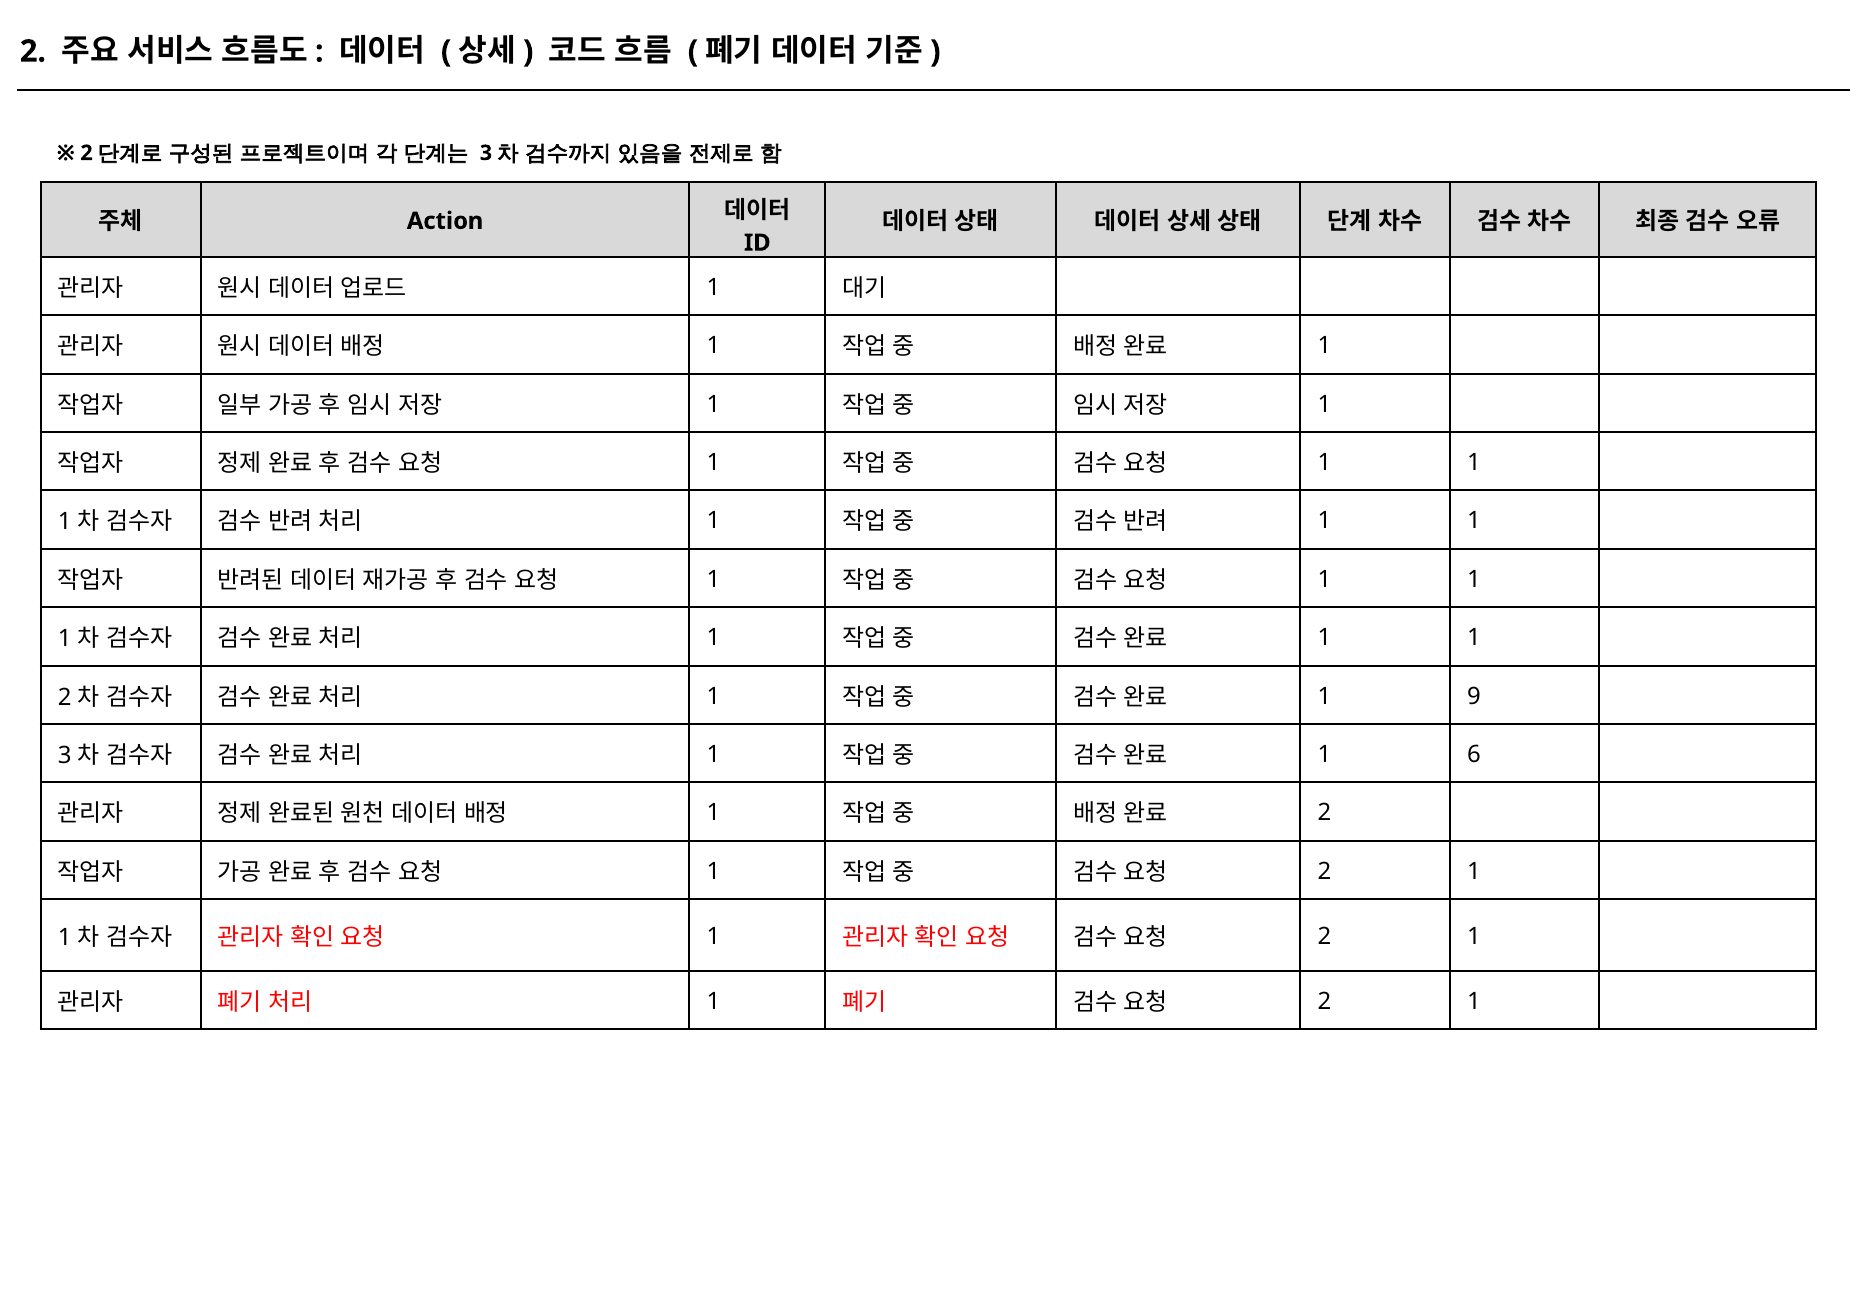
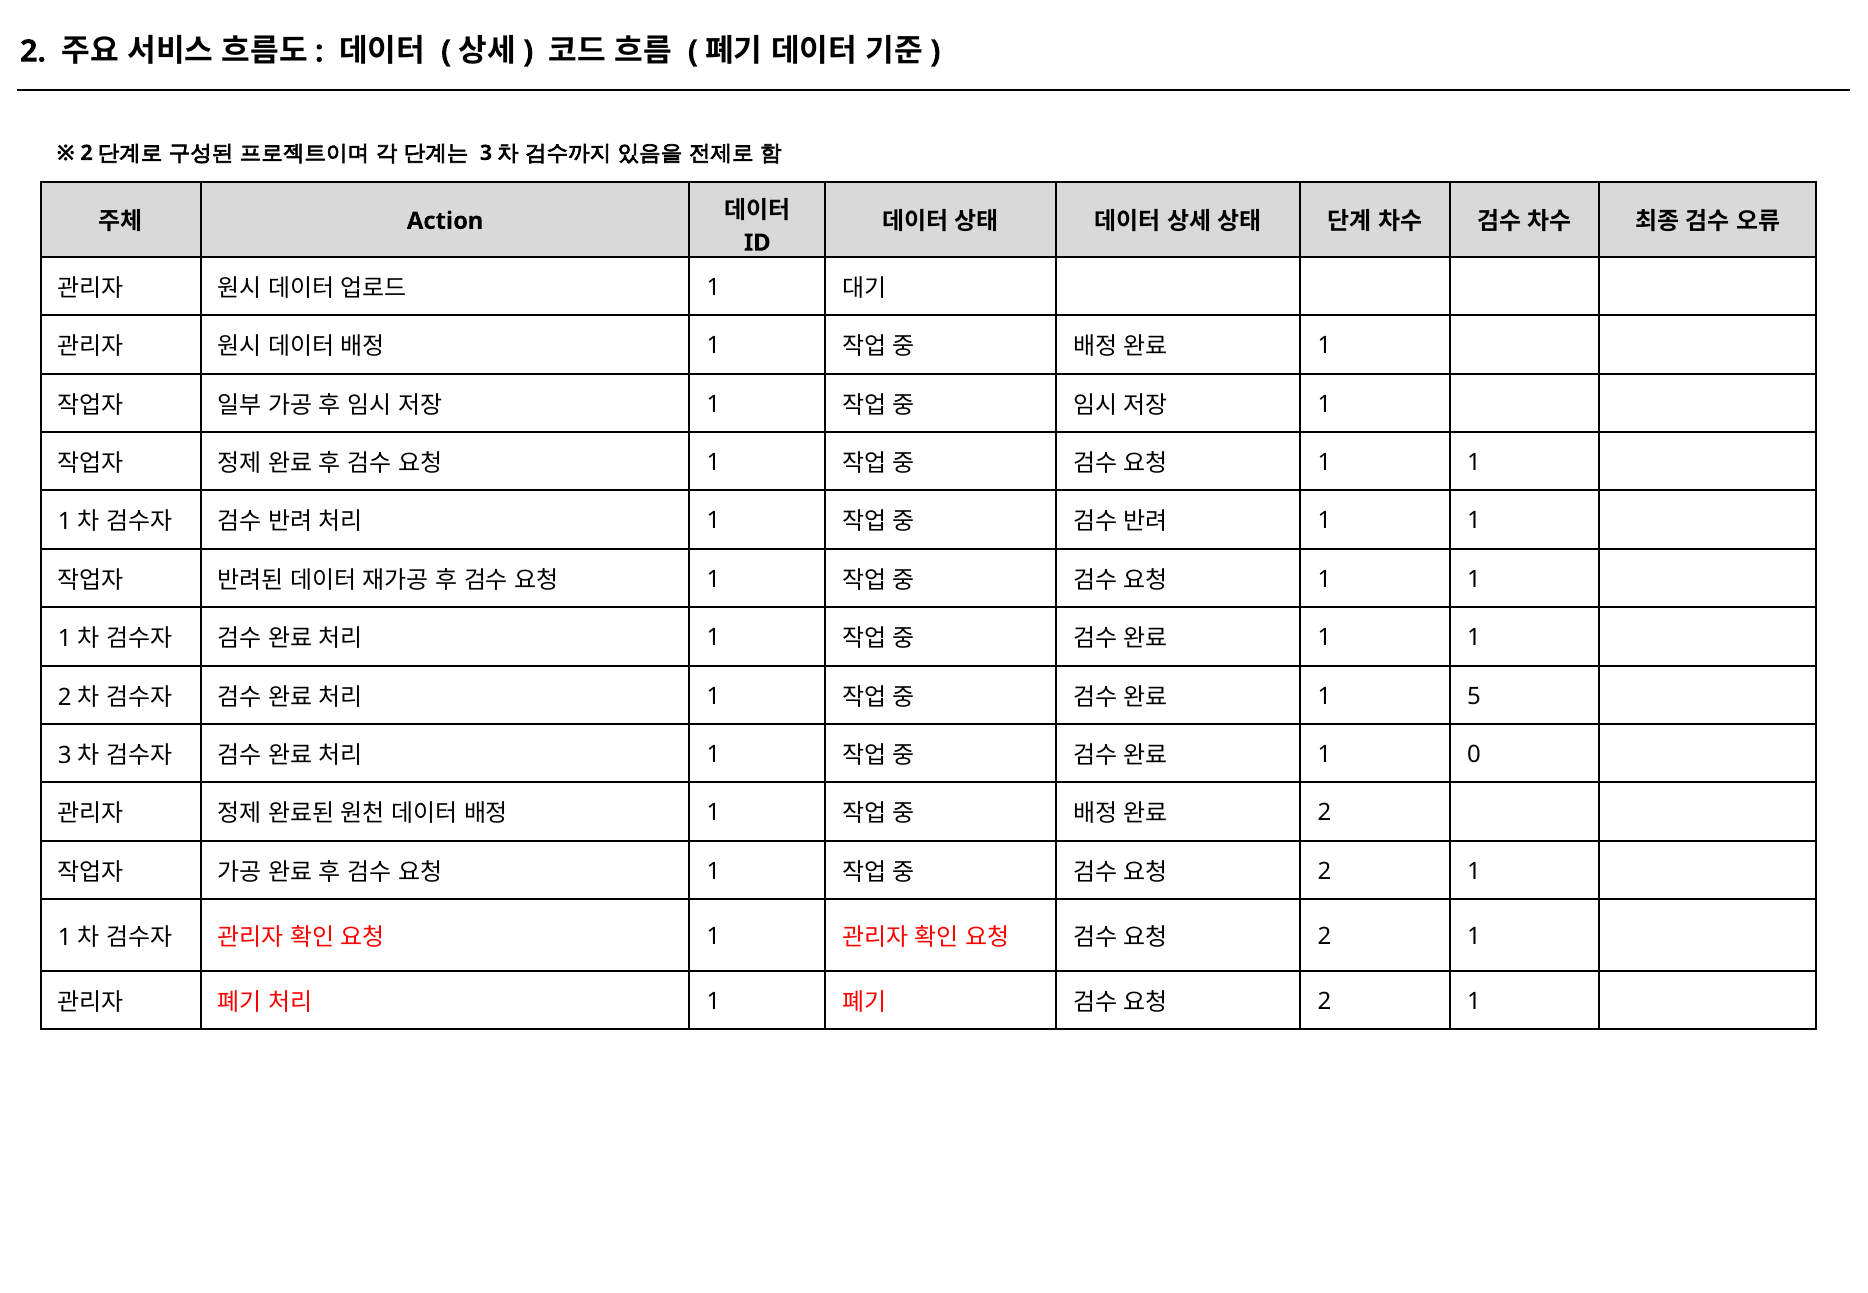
9: 9 -> 5
6: 6 -> 0
